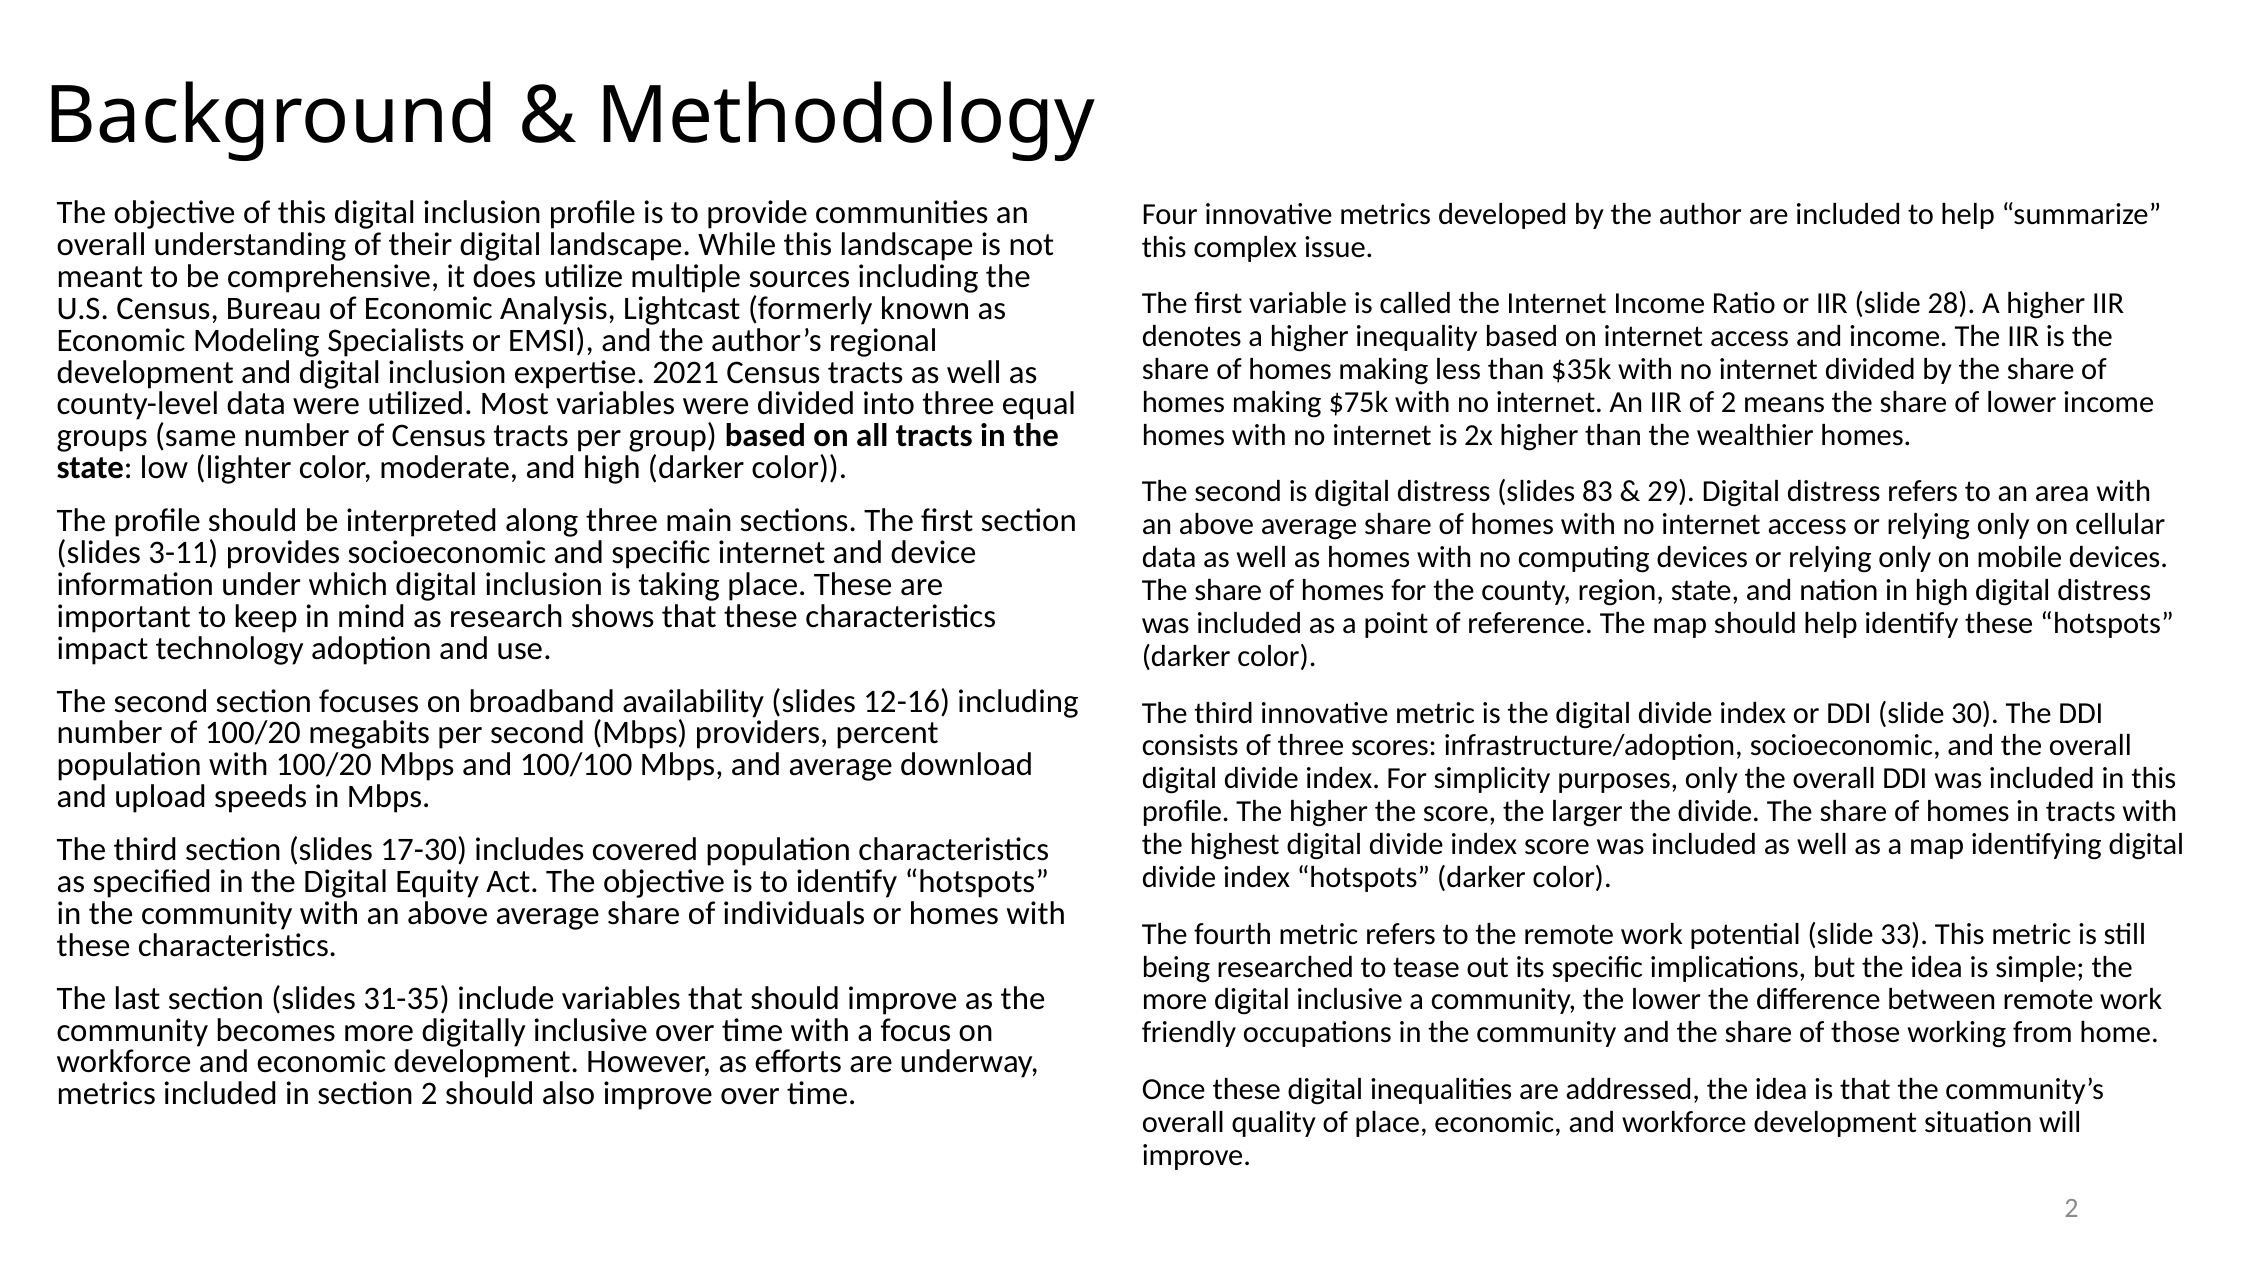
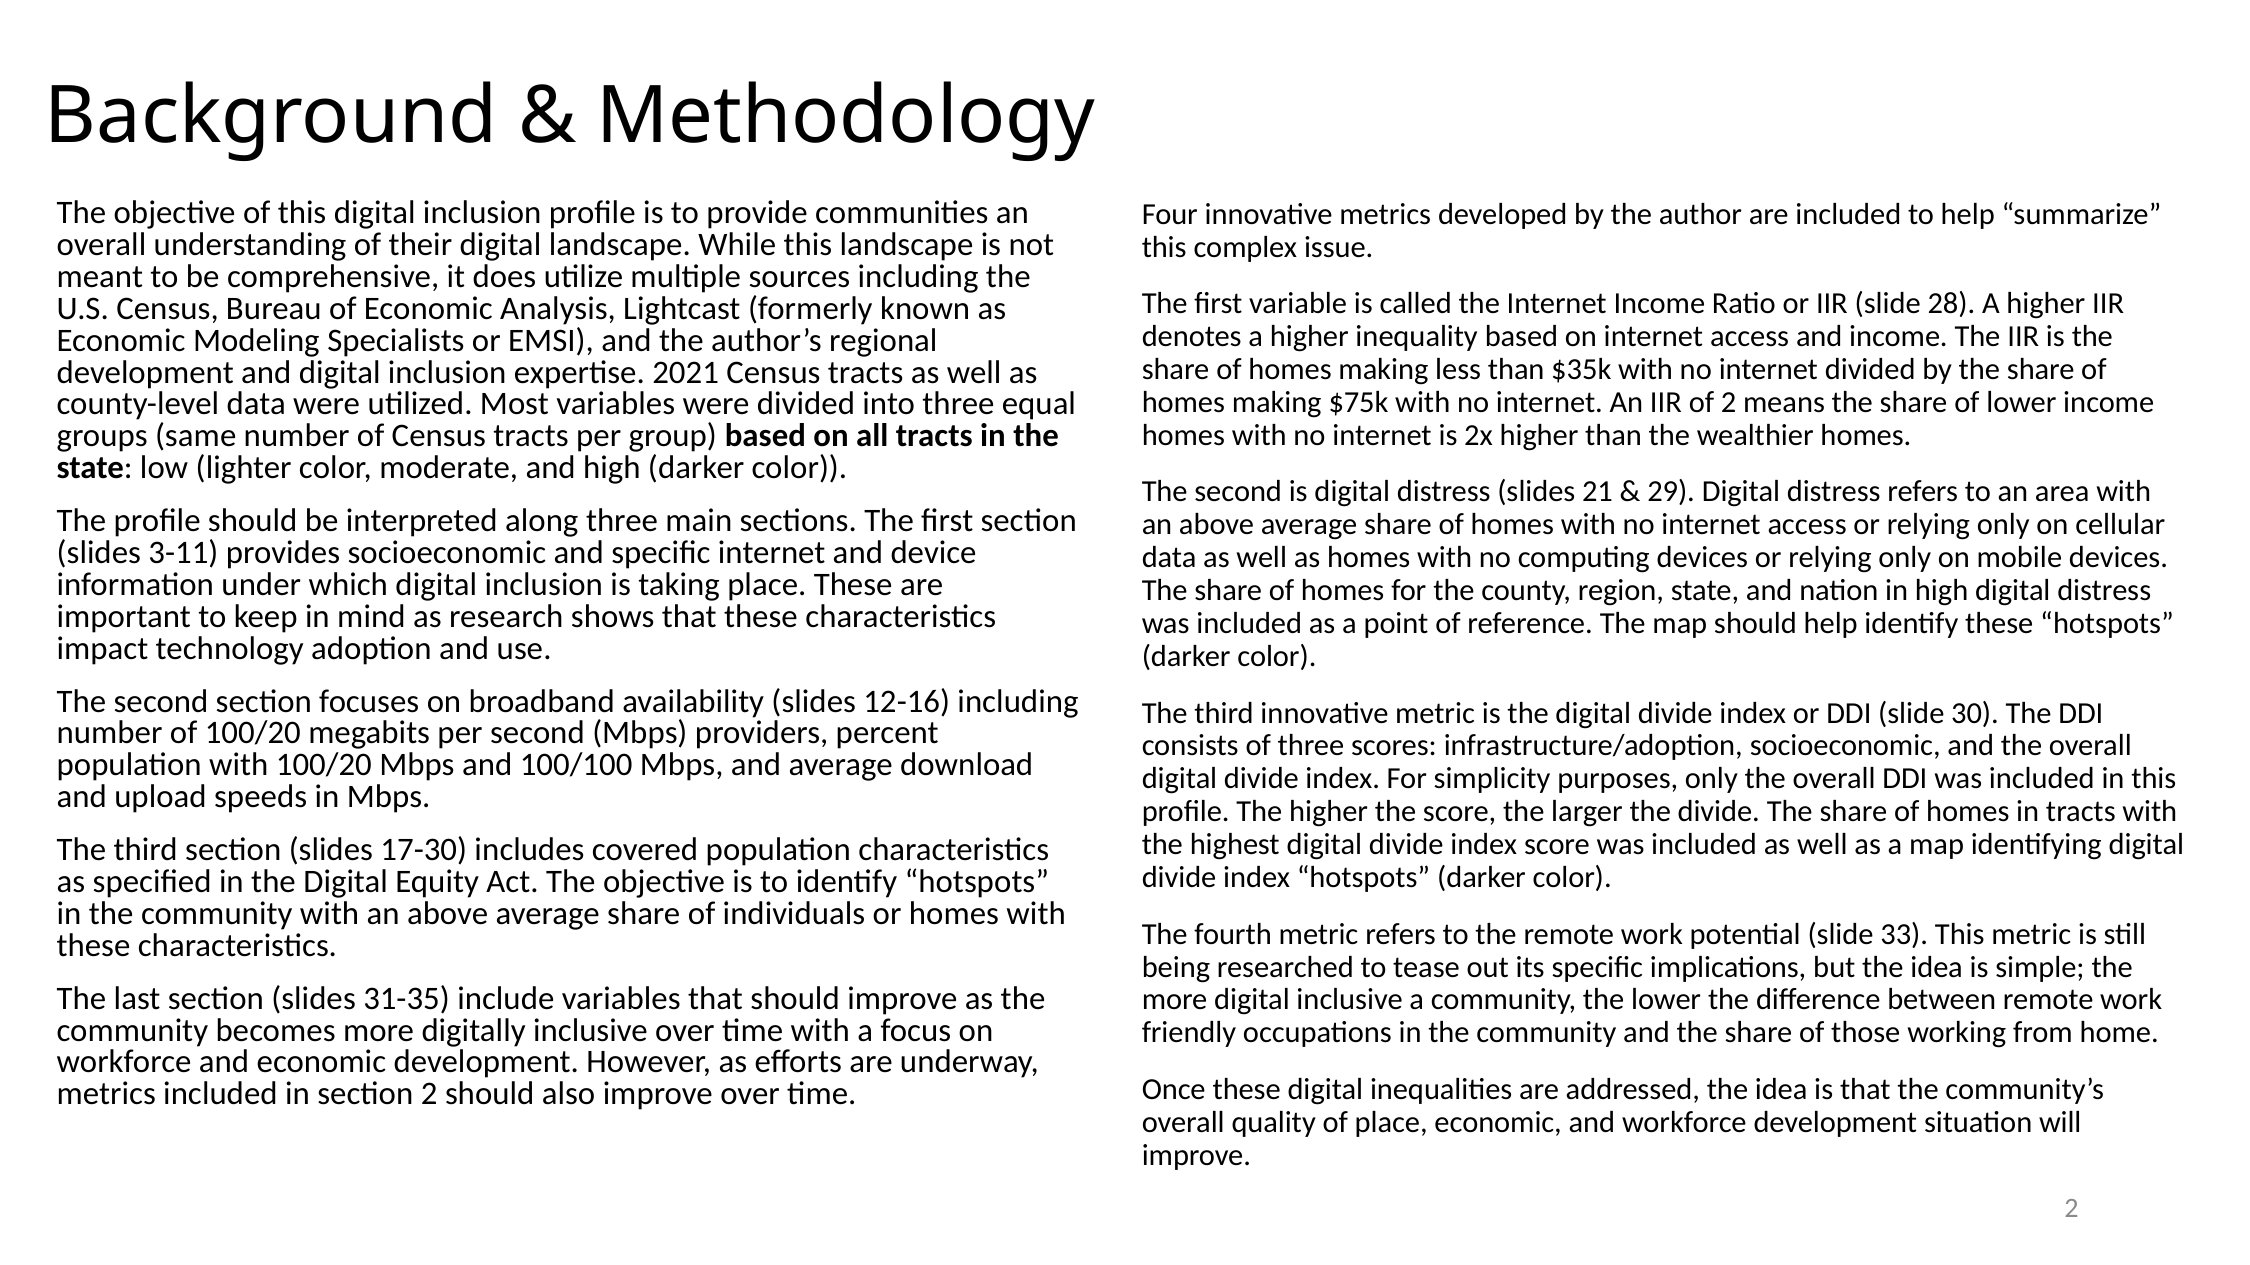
83: 83 -> 21
